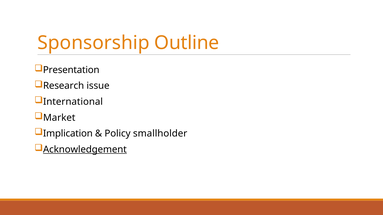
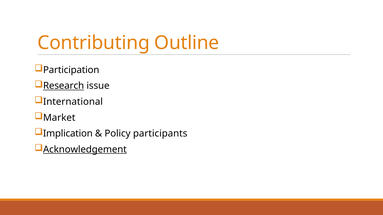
Sponsorship: Sponsorship -> Contributing
Presentation: Presentation -> Participation
Research underline: none -> present
smallholder: smallholder -> participants
